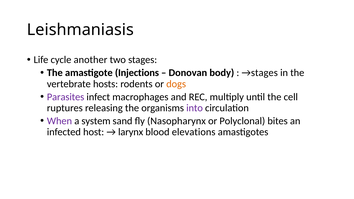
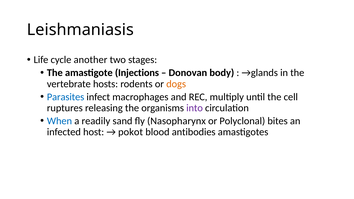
→stages: →stages -> →glands
Parasites colour: purple -> blue
When colour: purple -> blue
system: system -> readily
larynx: larynx -> pokot
elevations: elevations -> antibodies
